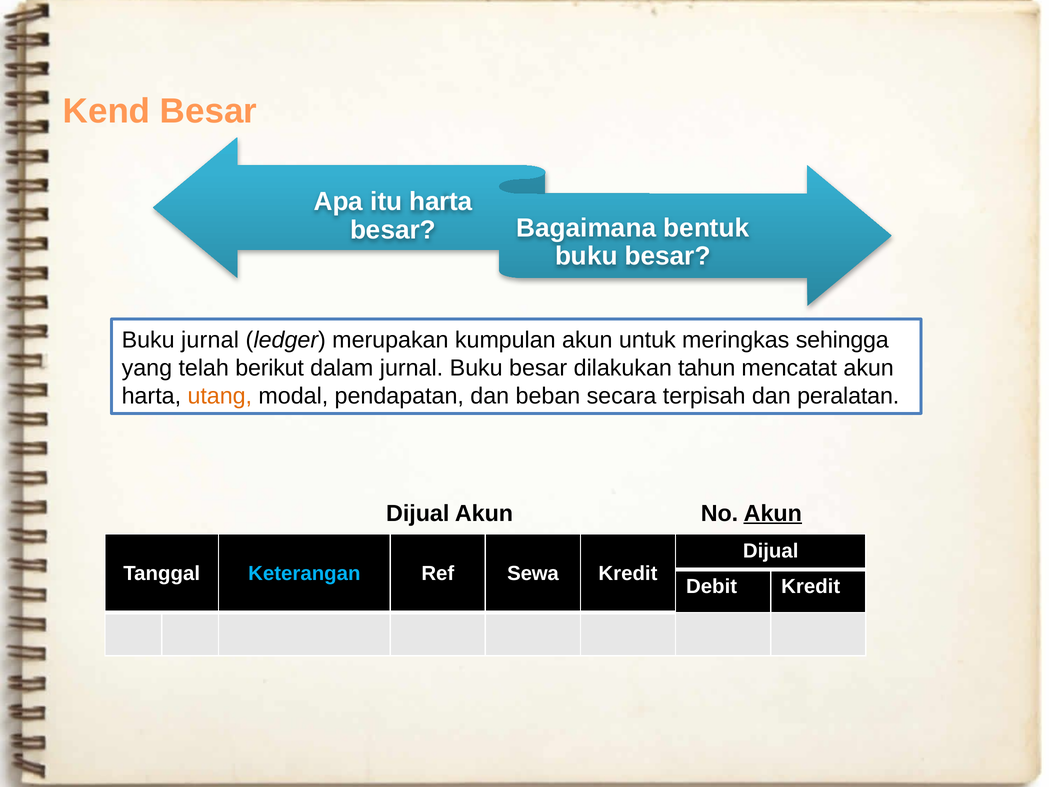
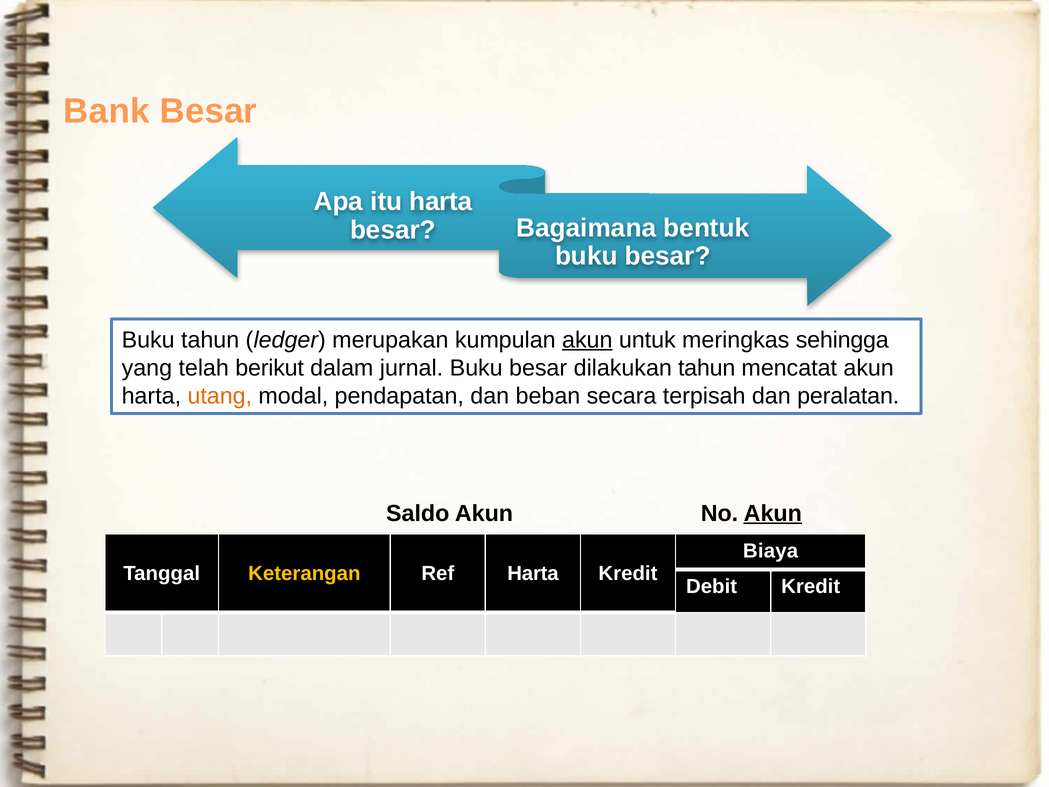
Kend: Kend -> Bank
Buku jurnal: jurnal -> tahun
akun at (587, 340) underline: none -> present
Dijual at (418, 513): Dijual -> Saldo
Dijual at (771, 551): Dijual -> Biaya
Keterangan colour: light blue -> yellow
Ref Sewa: Sewa -> Harta
